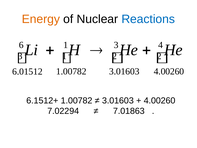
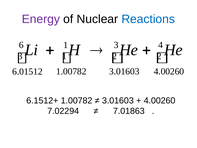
Energy colour: orange -> purple
